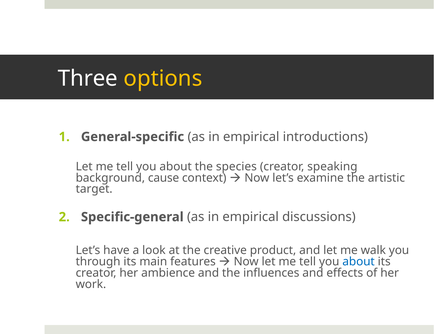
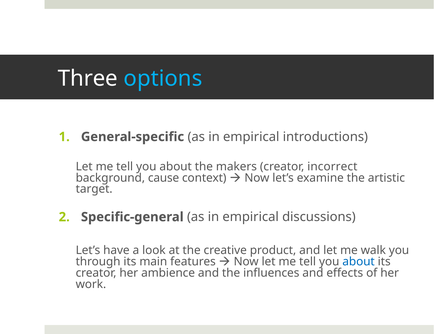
options colour: yellow -> light blue
species: species -> makers
speaking: speaking -> incorrect
